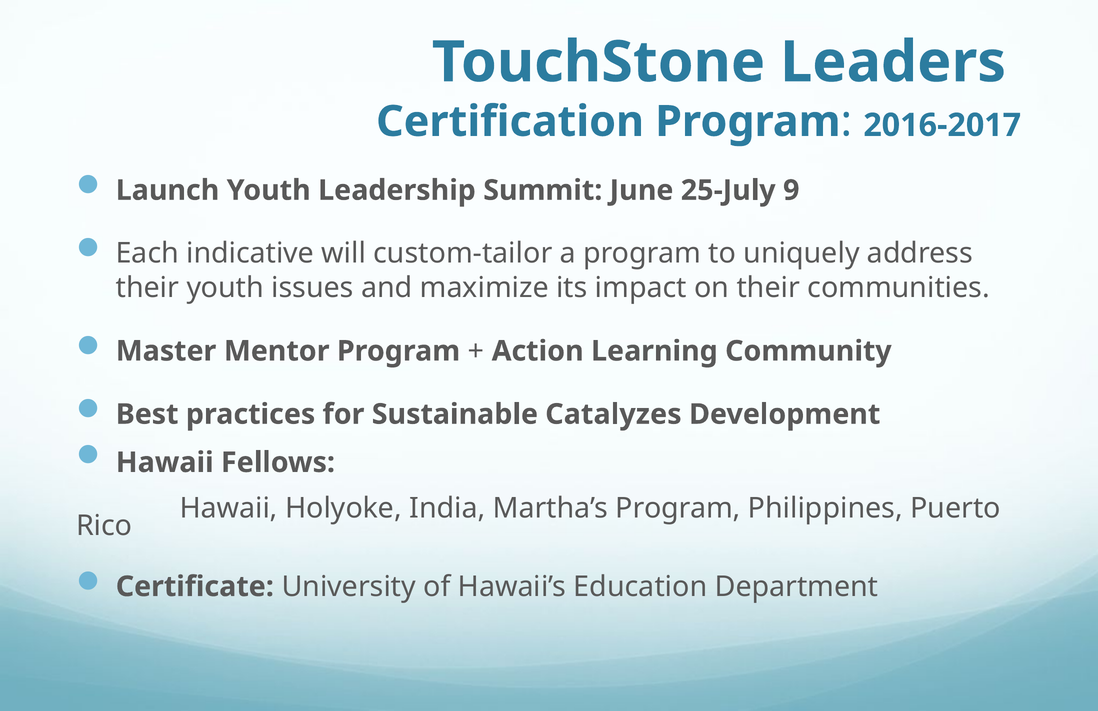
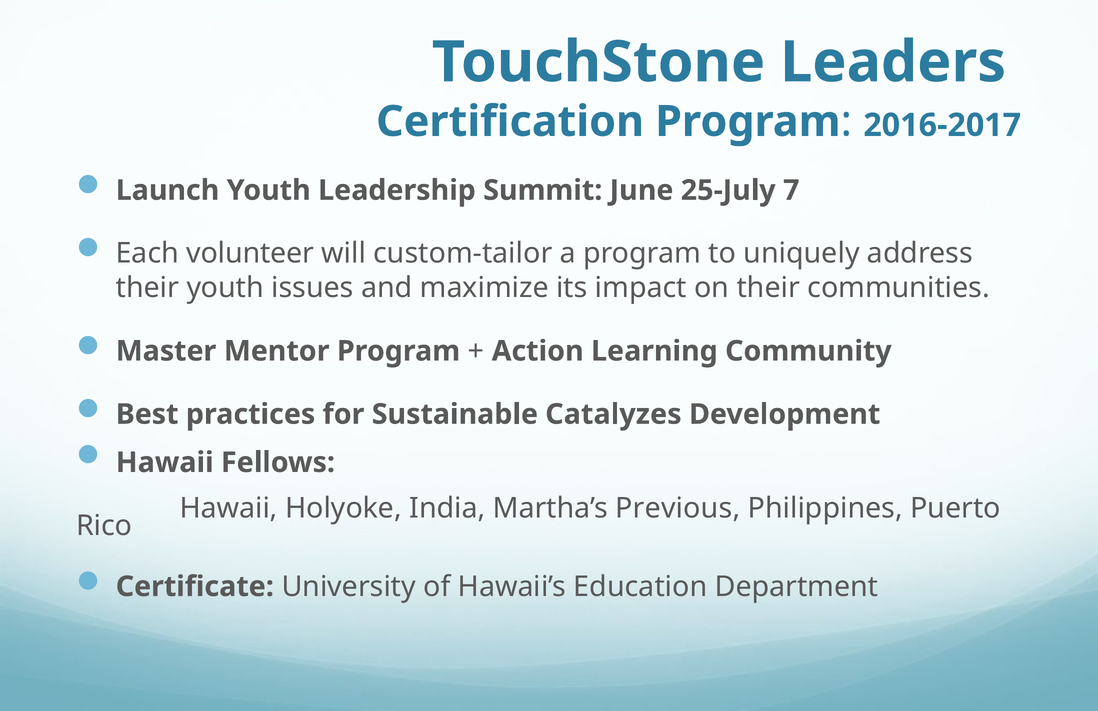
9: 9 -> 7
indicative: indicative -> volunteer
Martha’s Program: Program -> Previous
